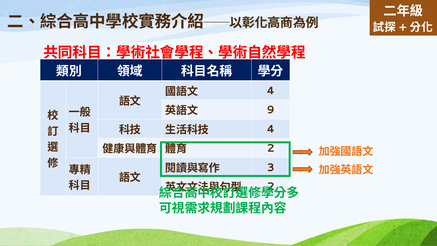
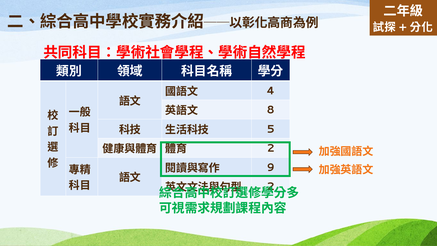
9: 9 -> 8
4 at (271, 129): 4 -> 5
3: 3 -> 9
